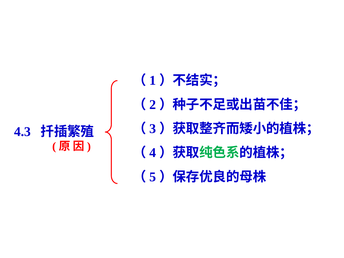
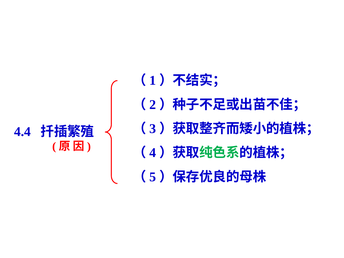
4.3: 4.3 -> 4.4
